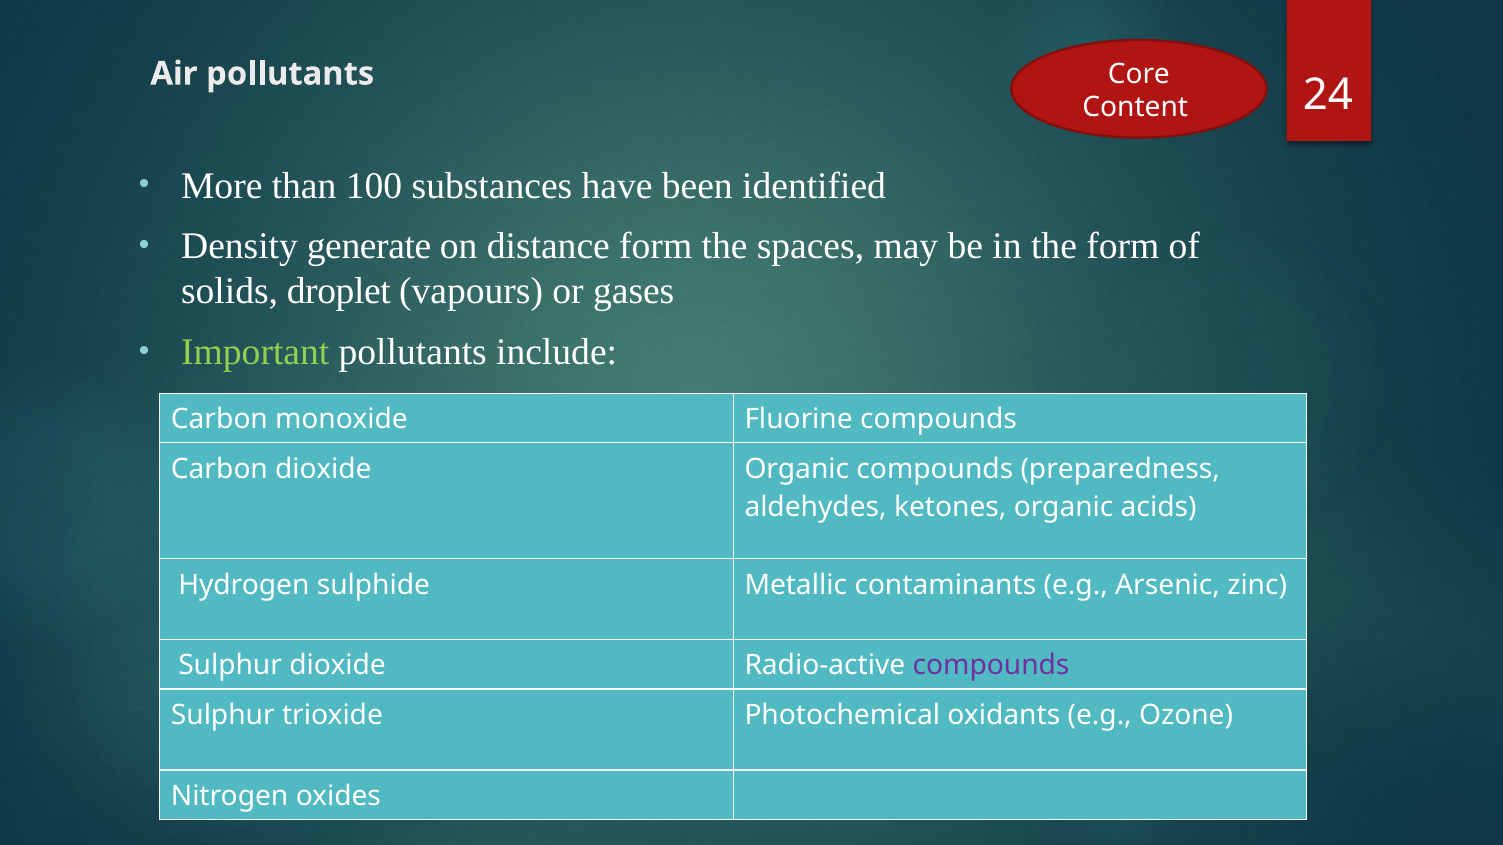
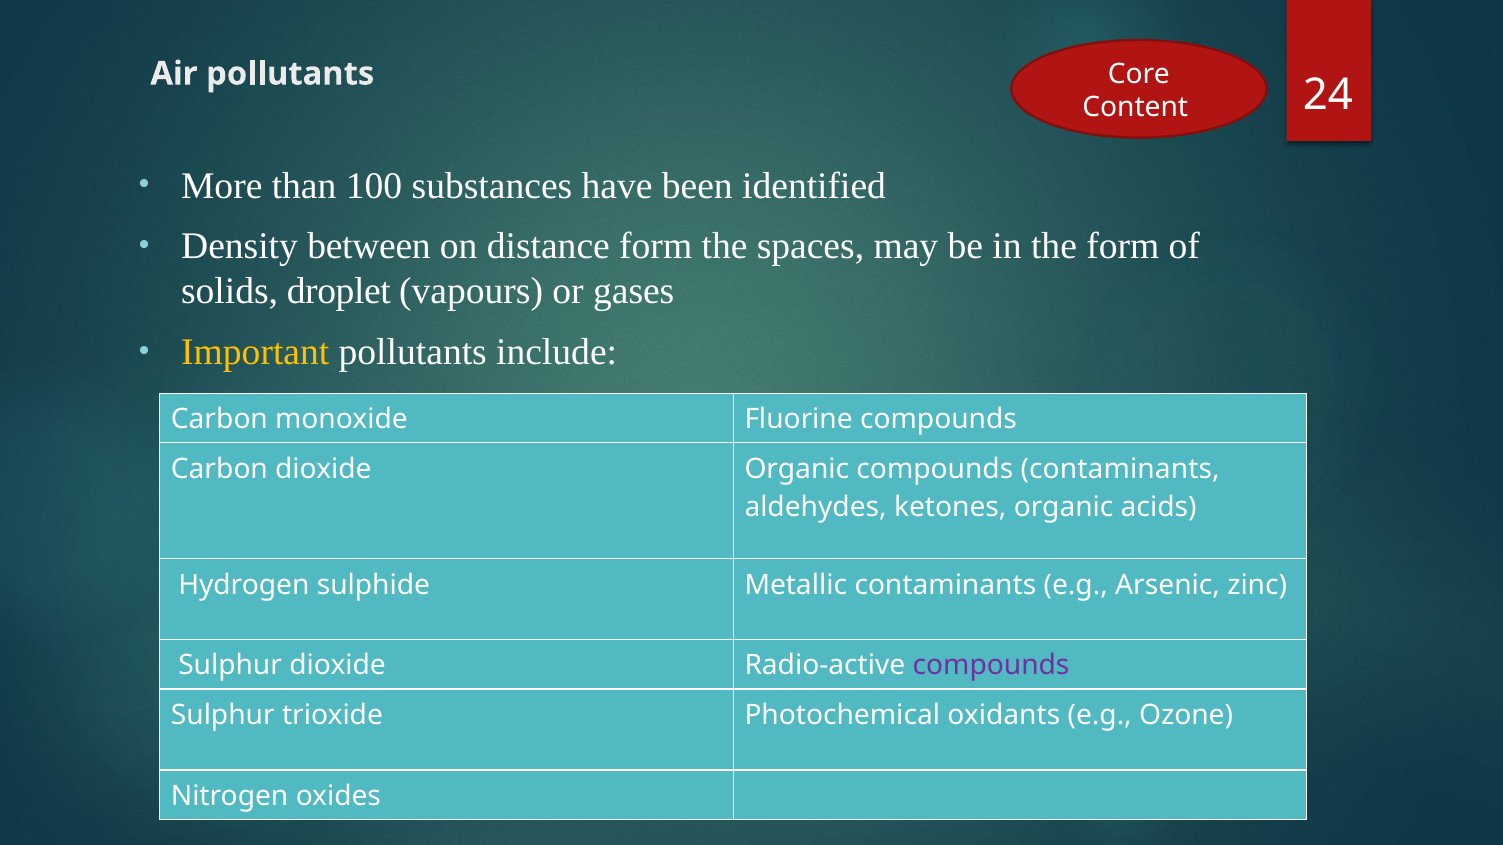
generate: generate -> between
Important colour: light green -> yellow
compounds preparedness: preparedness -> contaminants
